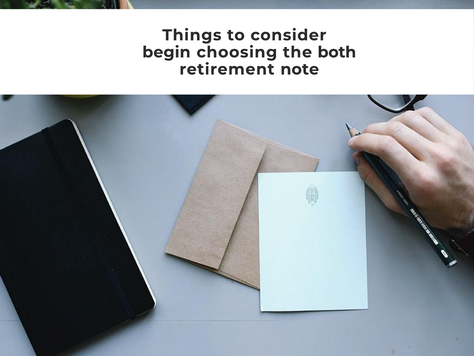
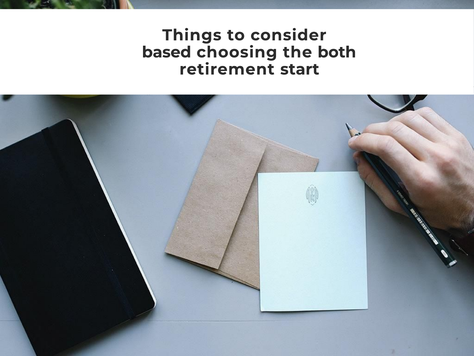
begin: begin -> based
note: note -> start
